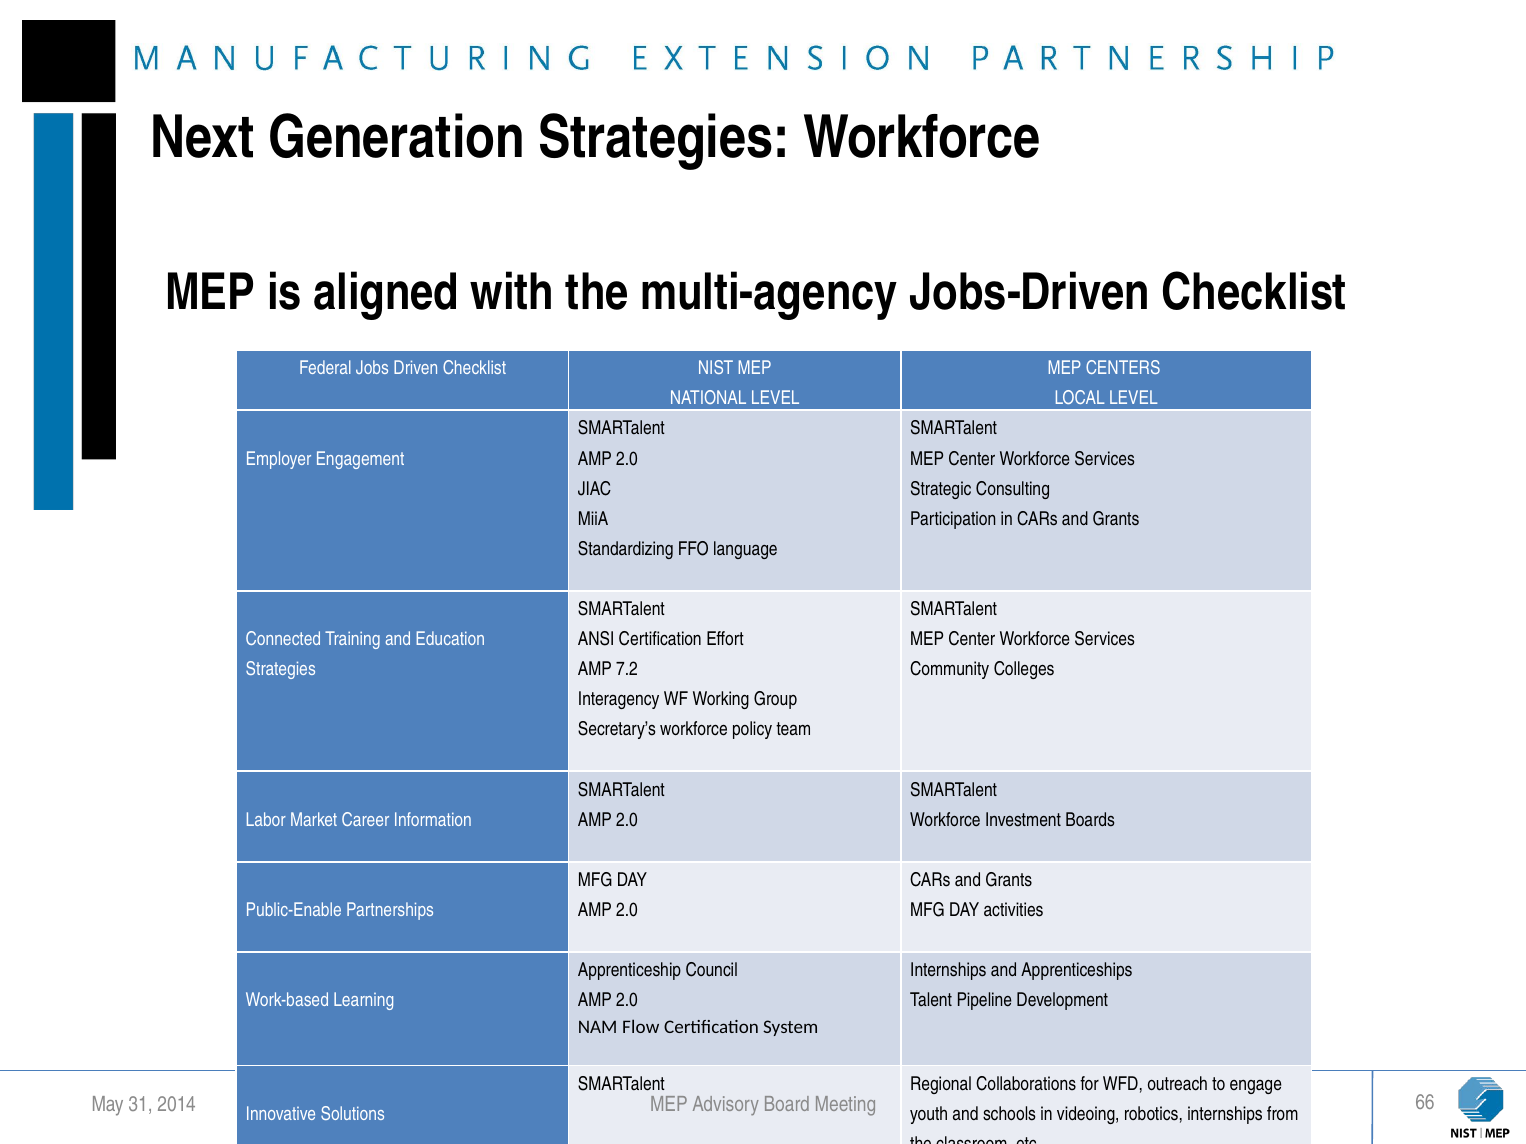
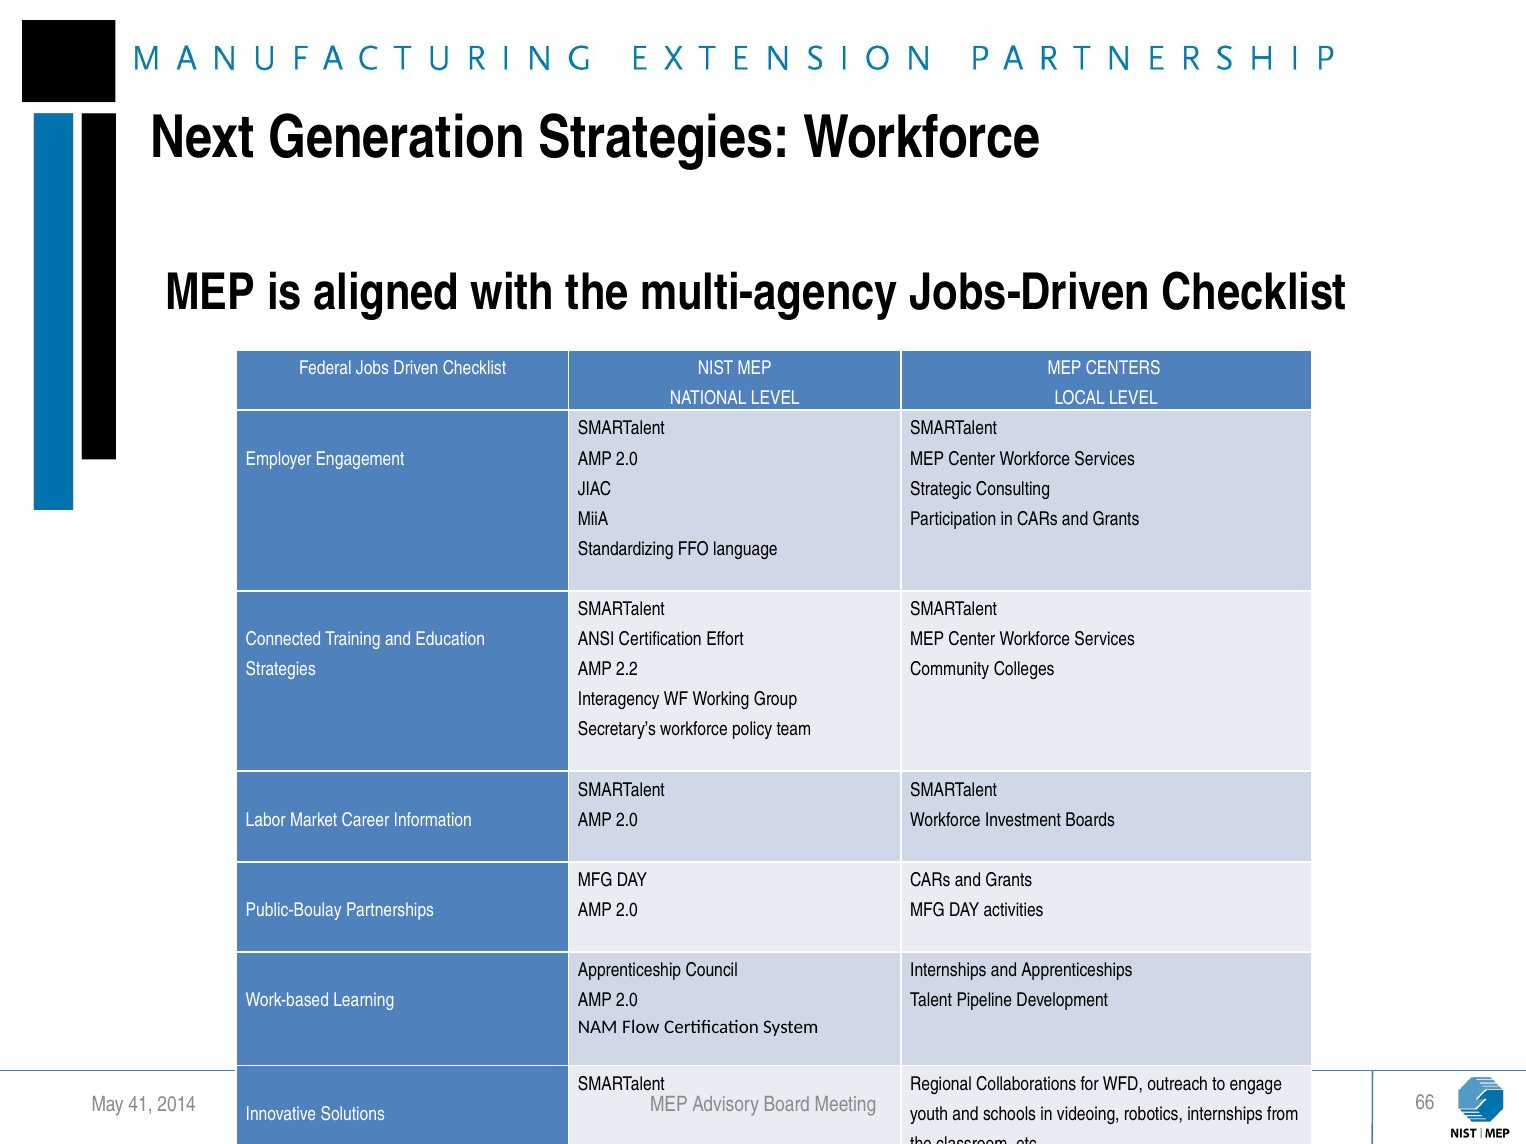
7.2: 7.2 -> 2.2
Public-Enable: Public-Enable -> Public-Boulay
31: 31 -> 41
